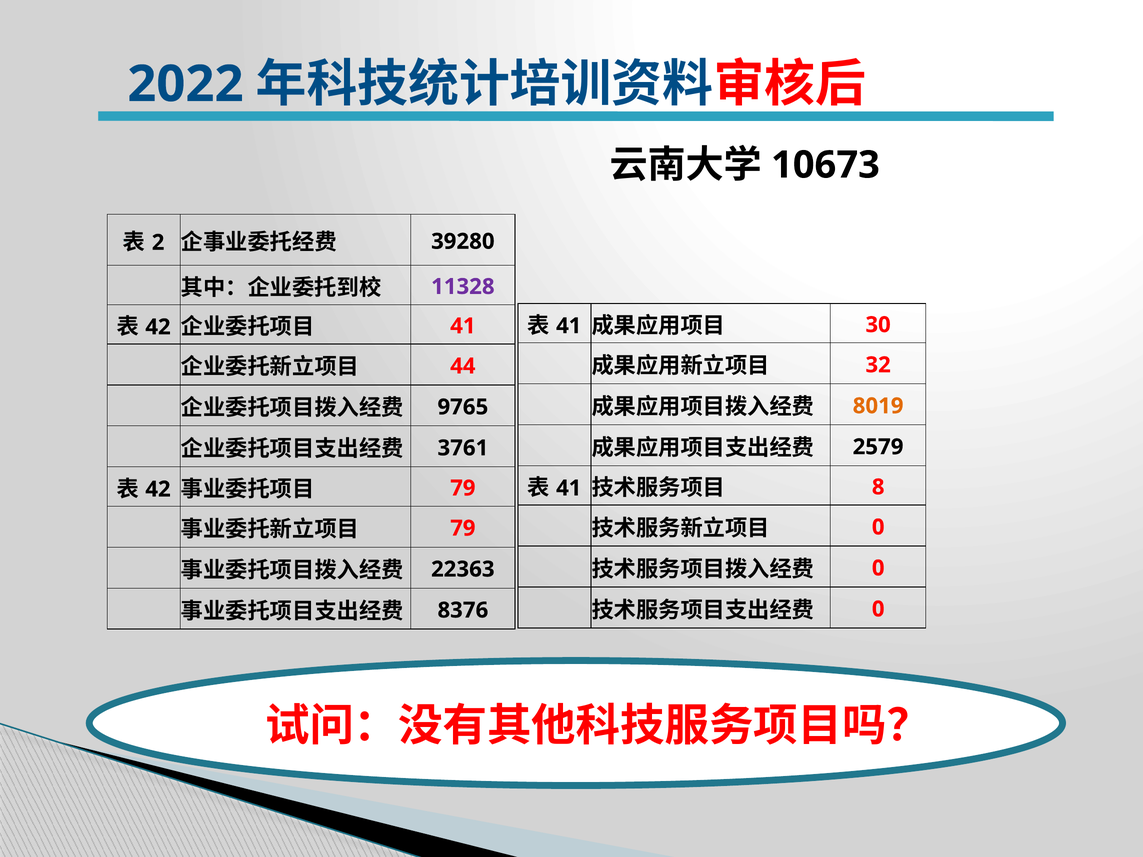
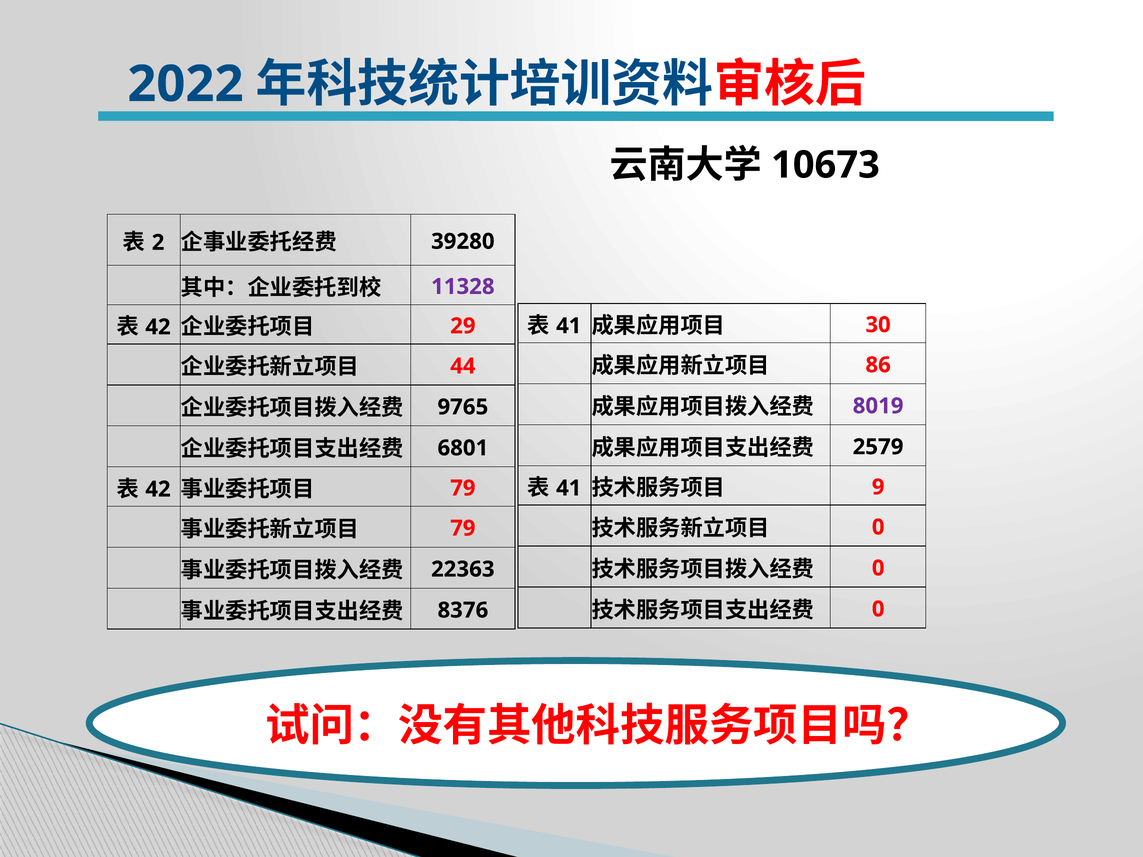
41 at (463, 326): 41 -> 29
32: 32 -> 86
8019 colour: orange -> purple
3761: 3761 -> 6801
8: 8 -> 9
